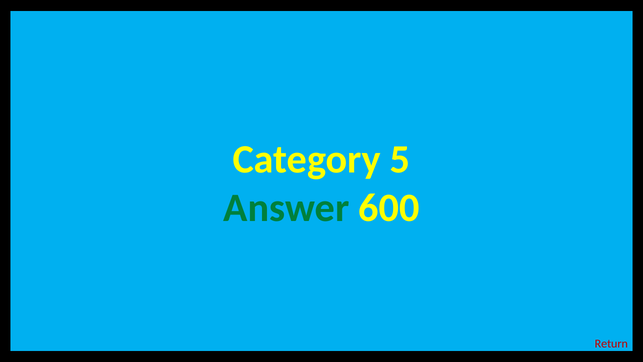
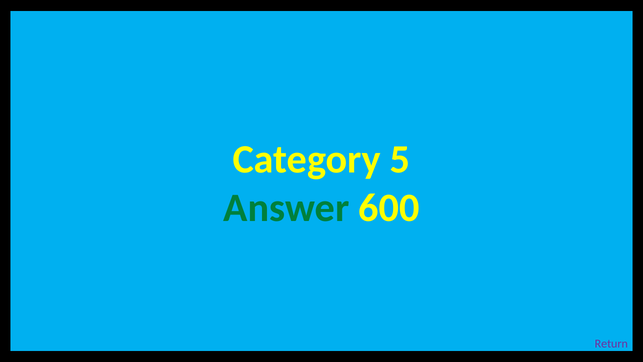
Return colour: red -> purple
